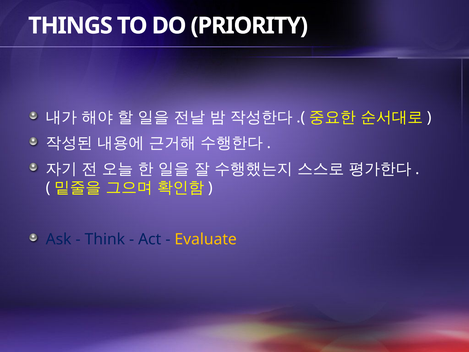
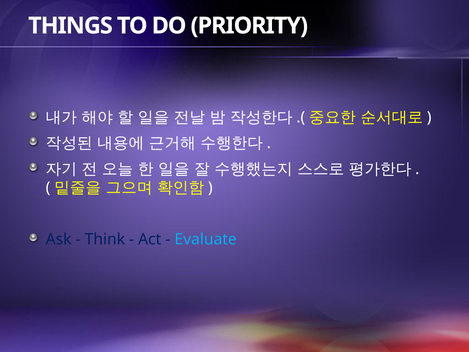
Evaluate colour: yellow -> light blue
